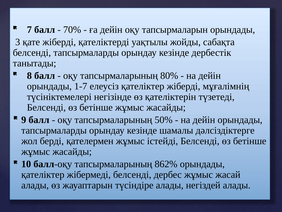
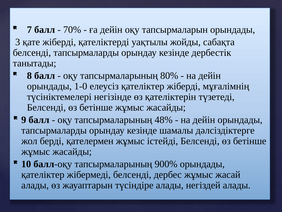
1-7: 1-7 -> 1-0
50%: 50% -> 48%
862%: 862% -> 900%
